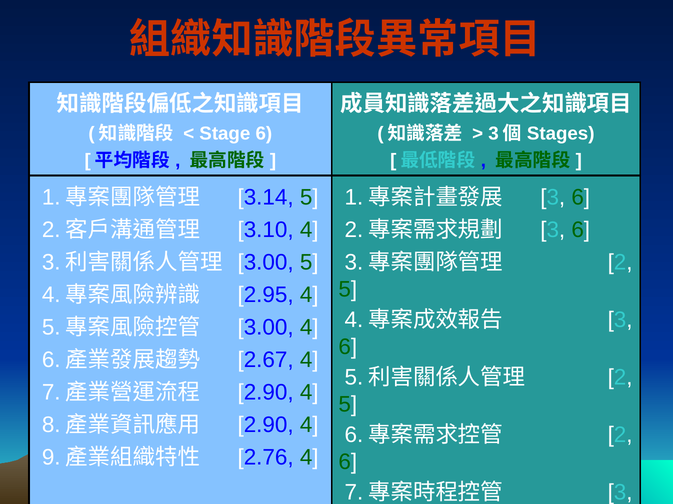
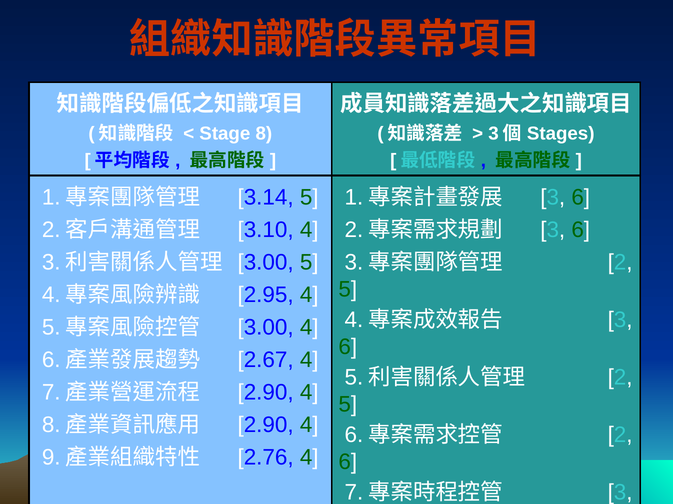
Stage 6: 6 -> 8
